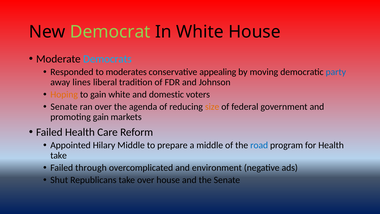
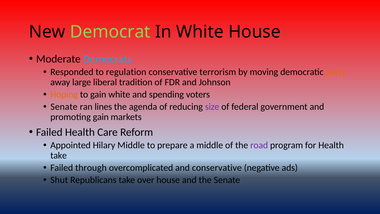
moderates: moderates -> regulation
appealing: appealing -> terrorism
party colour: blue -> orange
lines: lines -> large
domestic: domestic -> spending
ran over: over -> lines
size colour: orange -> purple
road colour: blue -> purple
and environment: environment -> conservative
